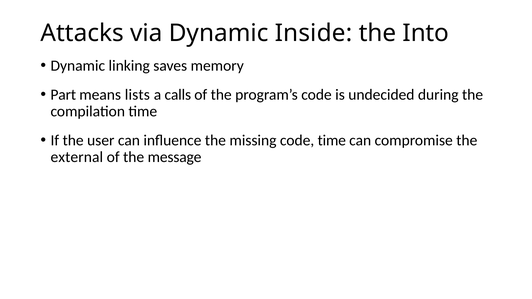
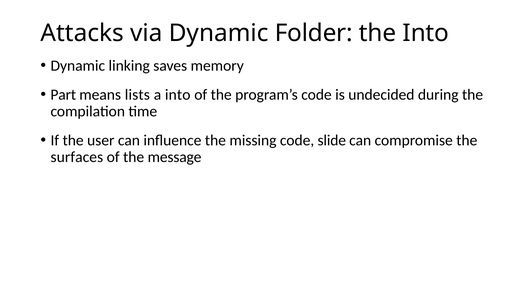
Inside: Inside -> Folder
a calls: calls -> into
code time: time -> slide
external: external -> surfaces
